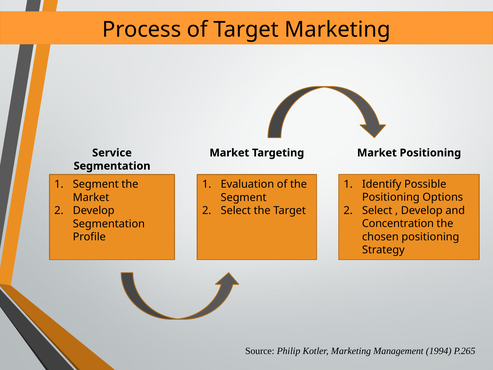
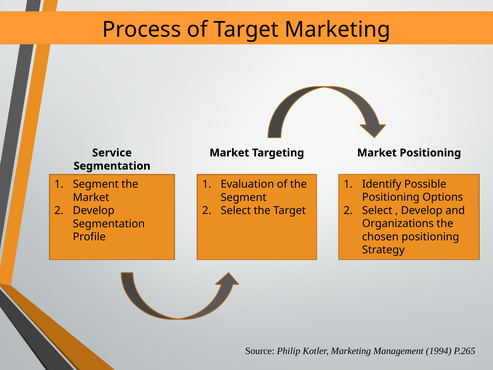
Concentration: Concentration -> Organizations
